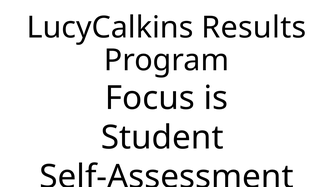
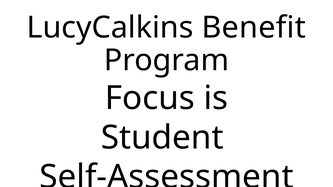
Results: Results -> Benefit
